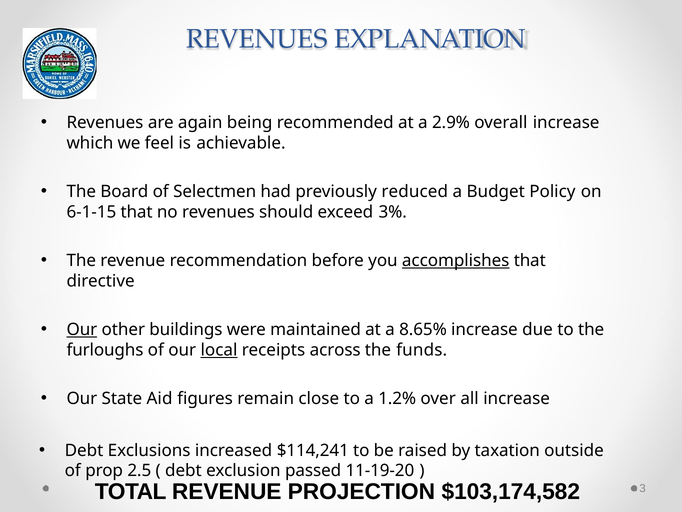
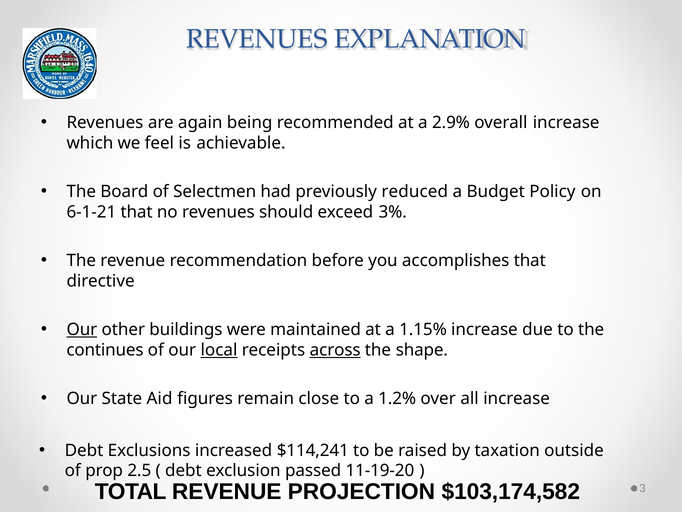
6-1-15: 6-1-15 -> 6-1-21
accomplishes underline: present -> none
8.65%: 8.65% -> 1.15%
furloughs: furloughs -> continues
across underline: none -> present
funds: funds -> shape
